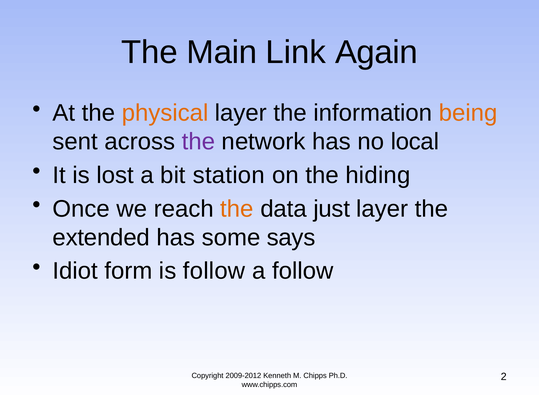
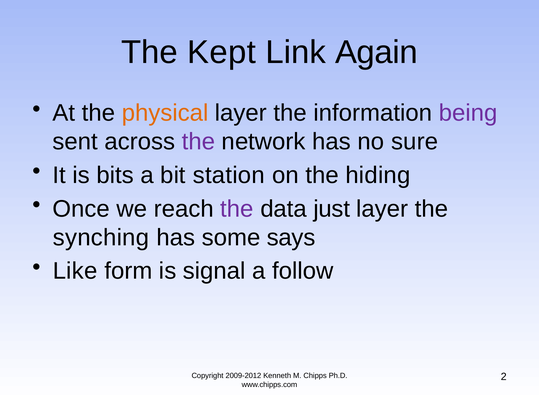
Main: Main -> Kept
being colour: orange -> purple
local: local -> sure
lost: lost -> bits
the at (237, 209) colour: orange -> purple
extended: extended -> synching
Idiot: Idiot -> Like
is follow: follow -> signal
